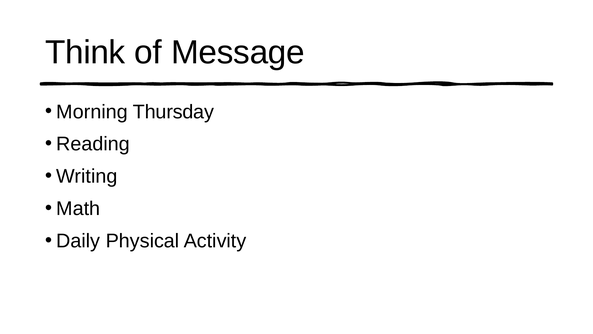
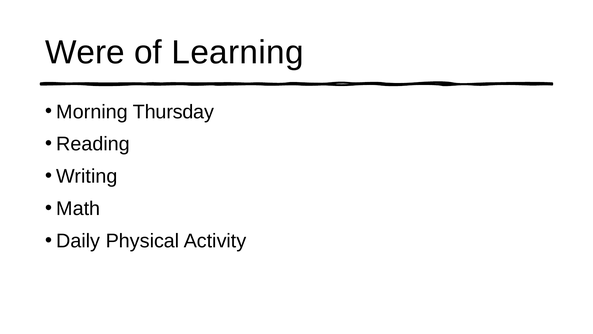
Think: Think -> Were
Message: Message -> Learning
